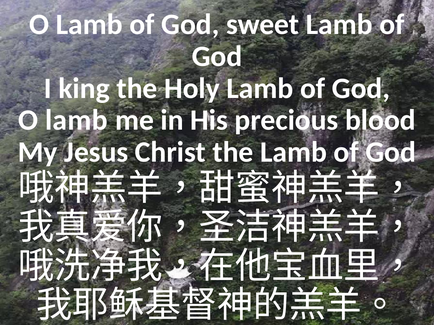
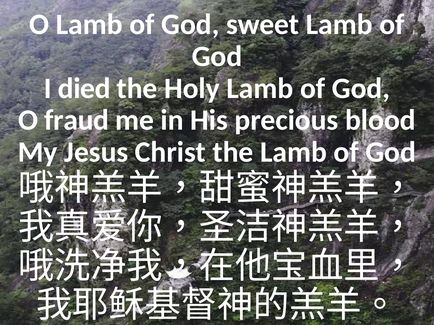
king: king -> died
lamb at (76, 120): lamb -> fraud
